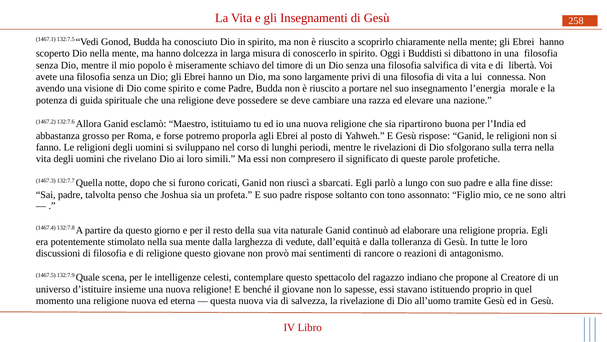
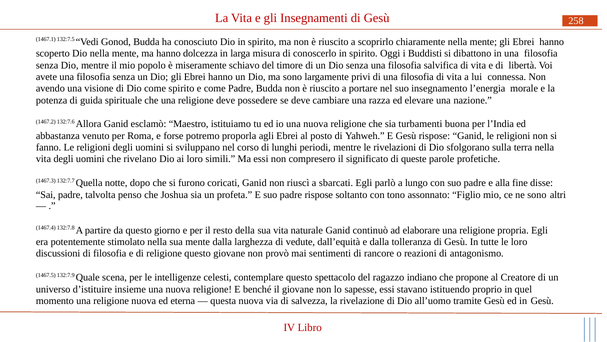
ripartirono: ripartirono -> turbamenti
grosso: grosso -> venuto
